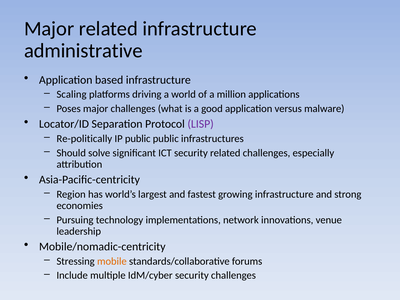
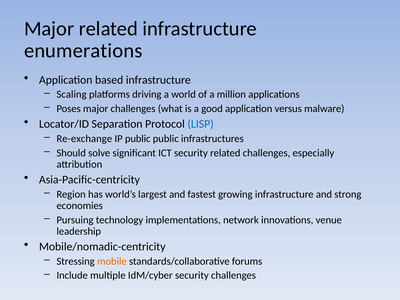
administrative: administrative -> enumerations
LISP colour: purple -> blue
Re-politically: Re-politically -> Re-exchange
